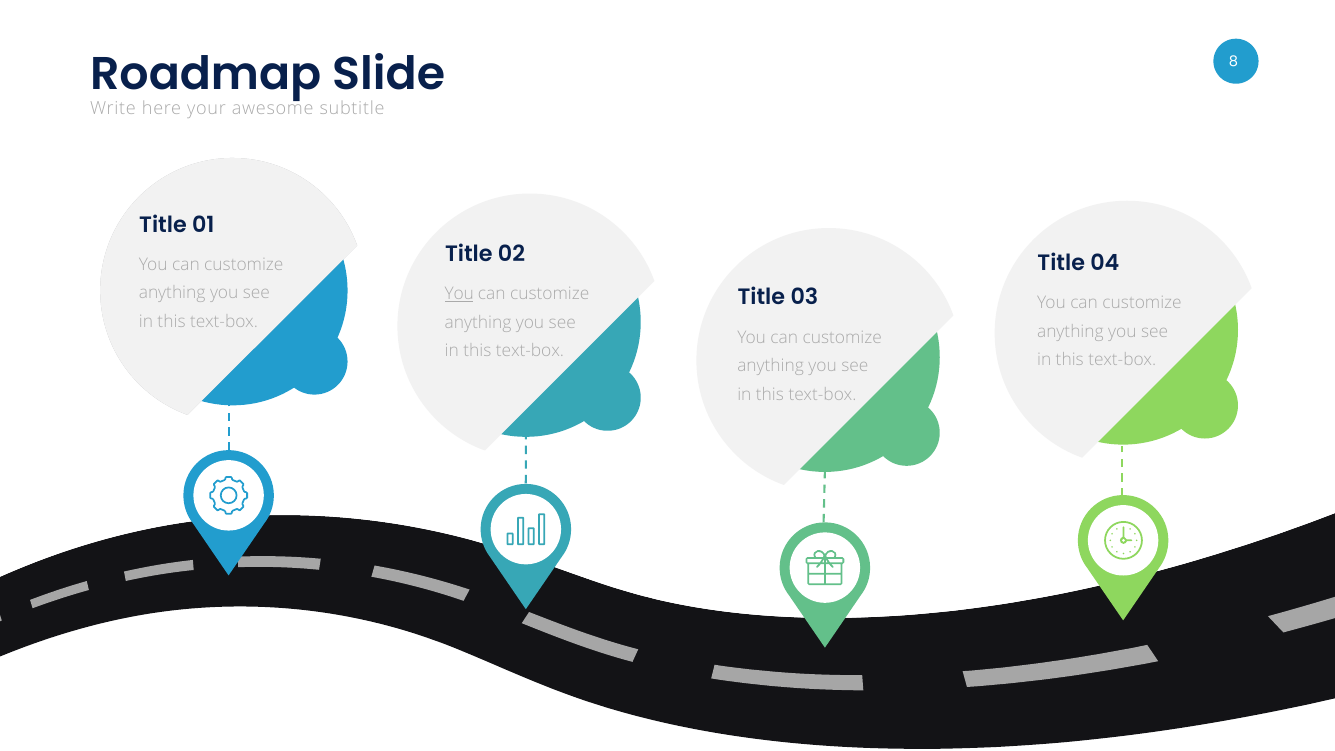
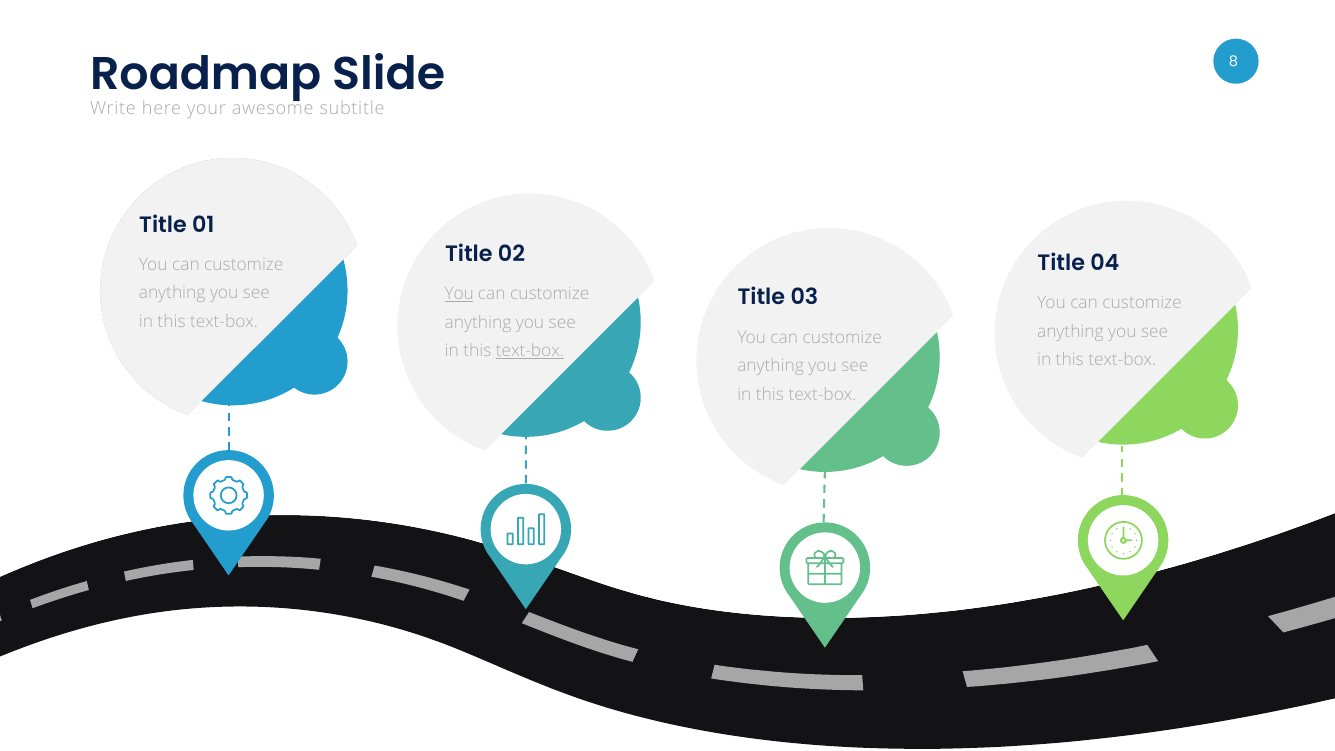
text-box at (530, 351) underline: none -> present
